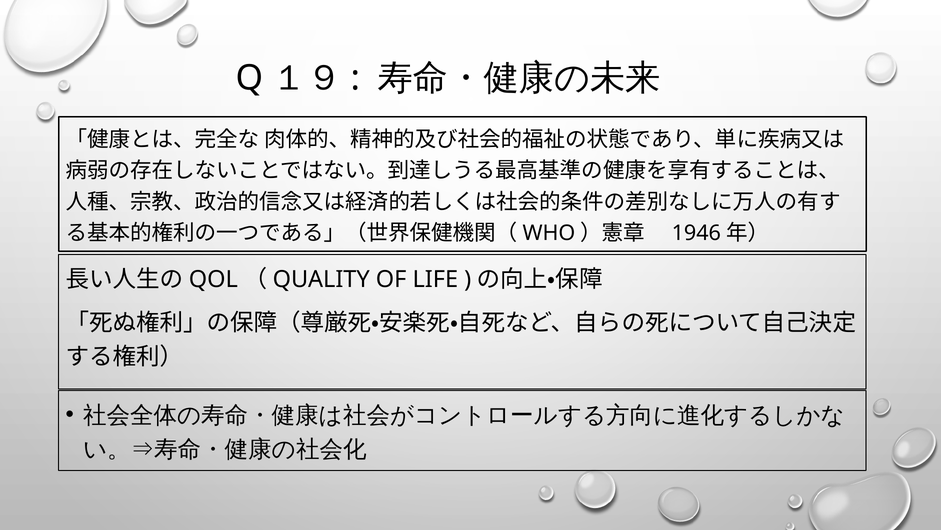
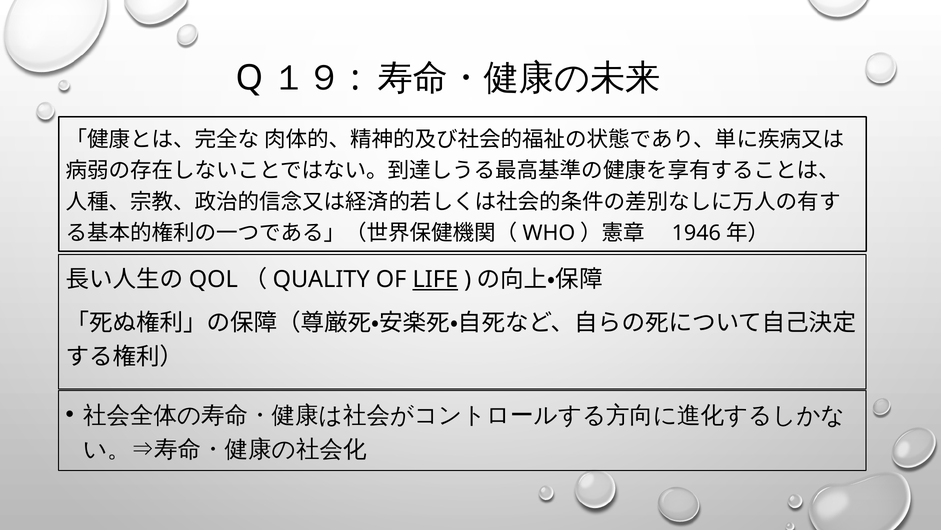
LIFE underline: none -> present
